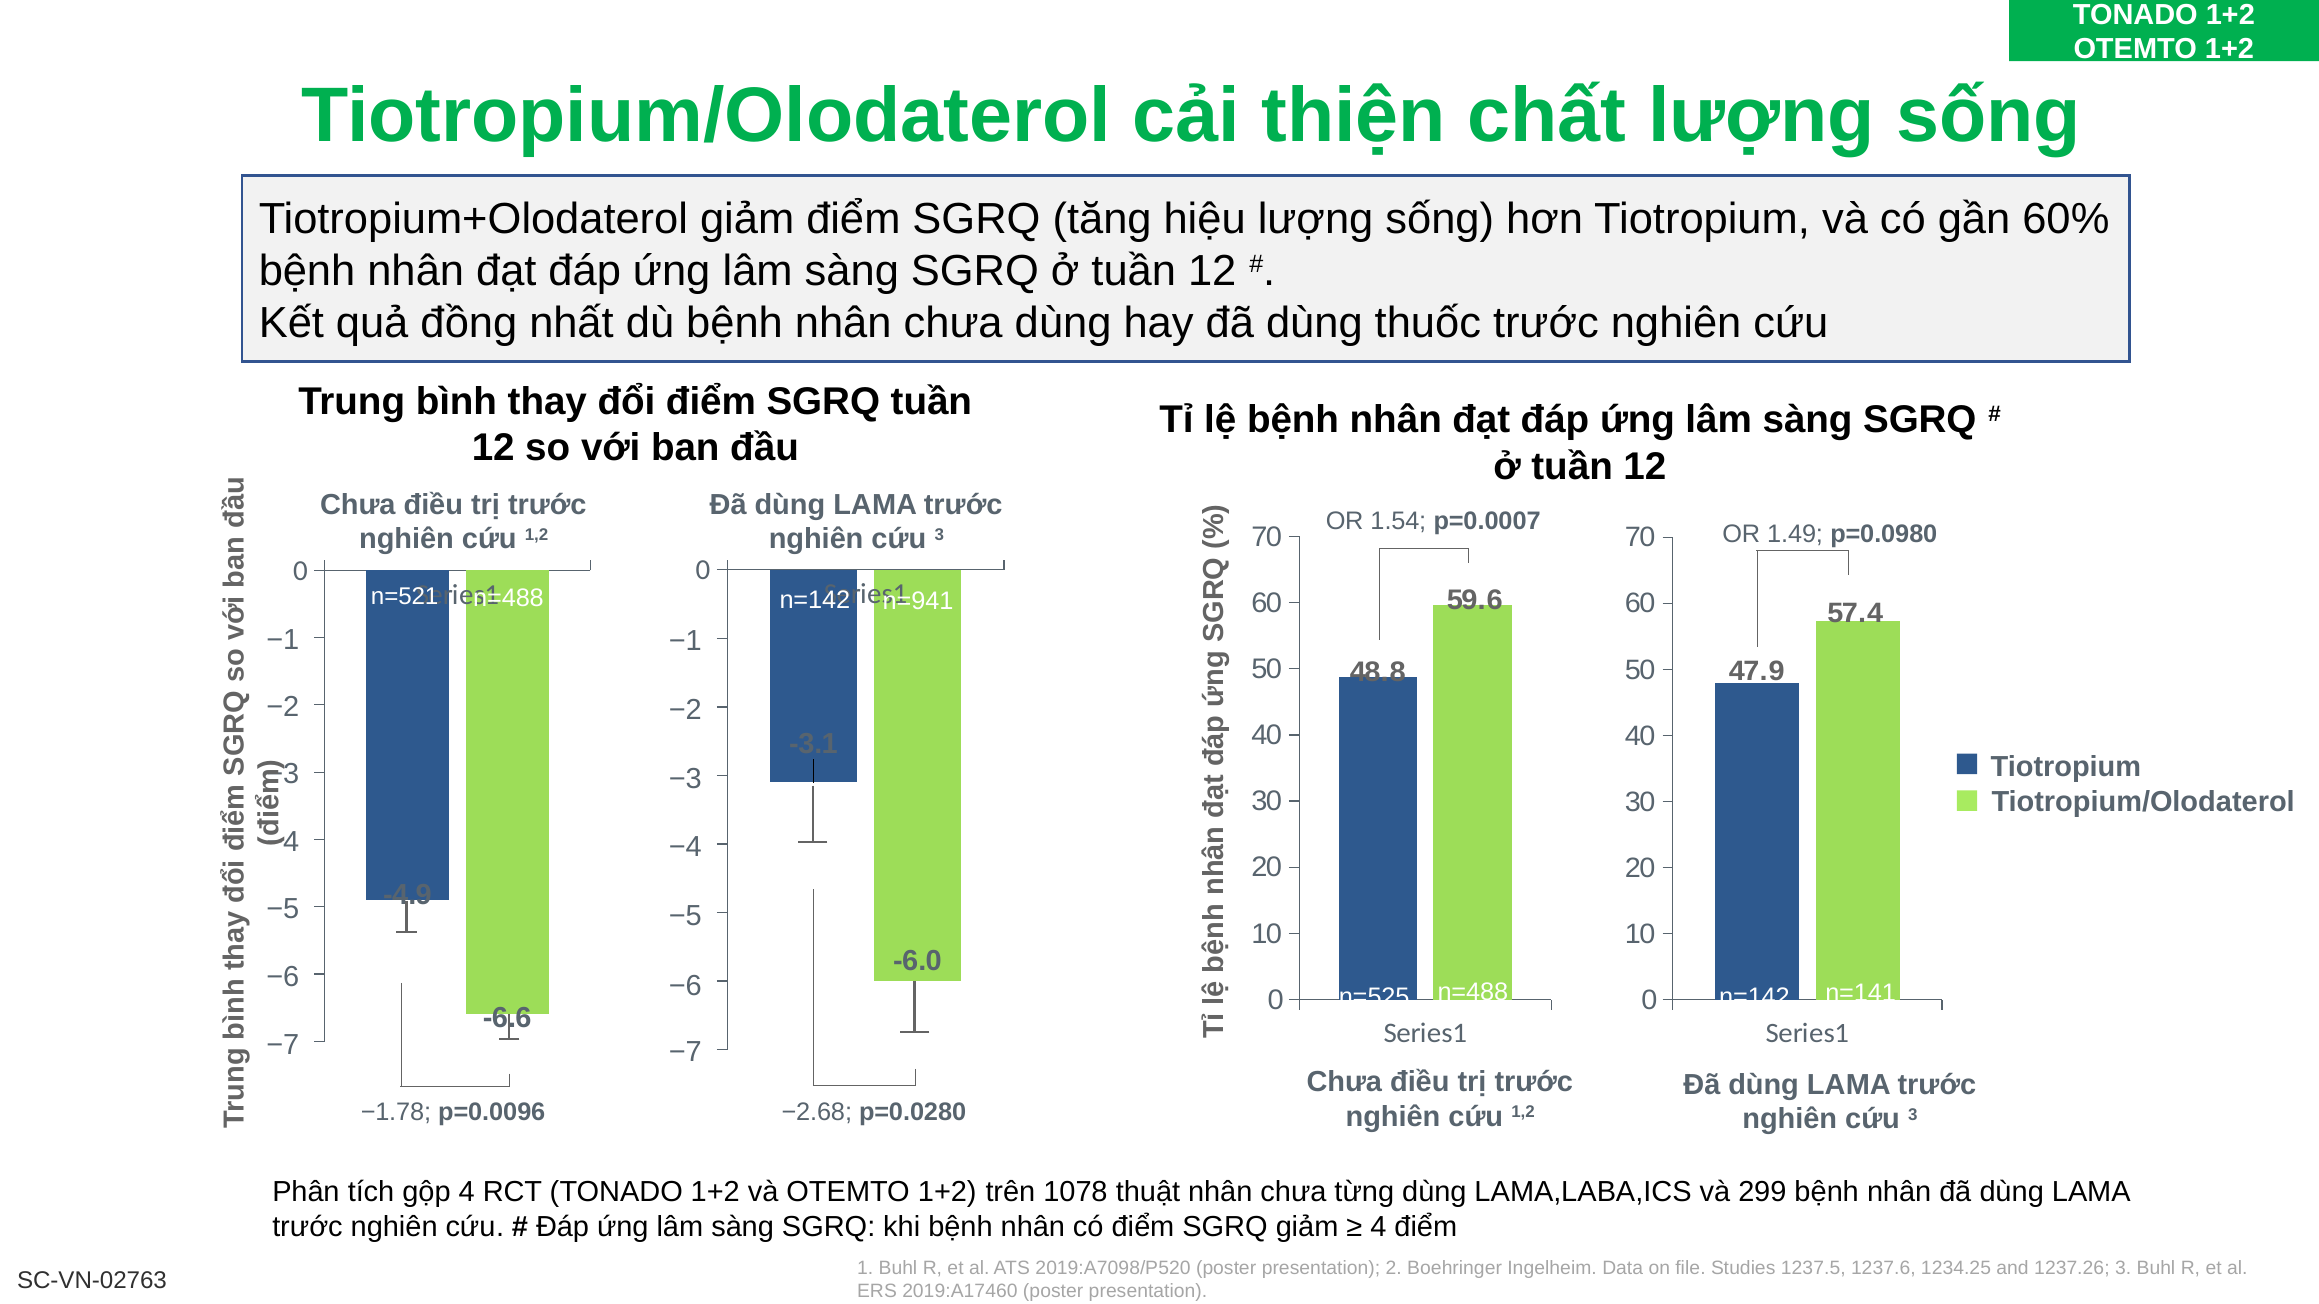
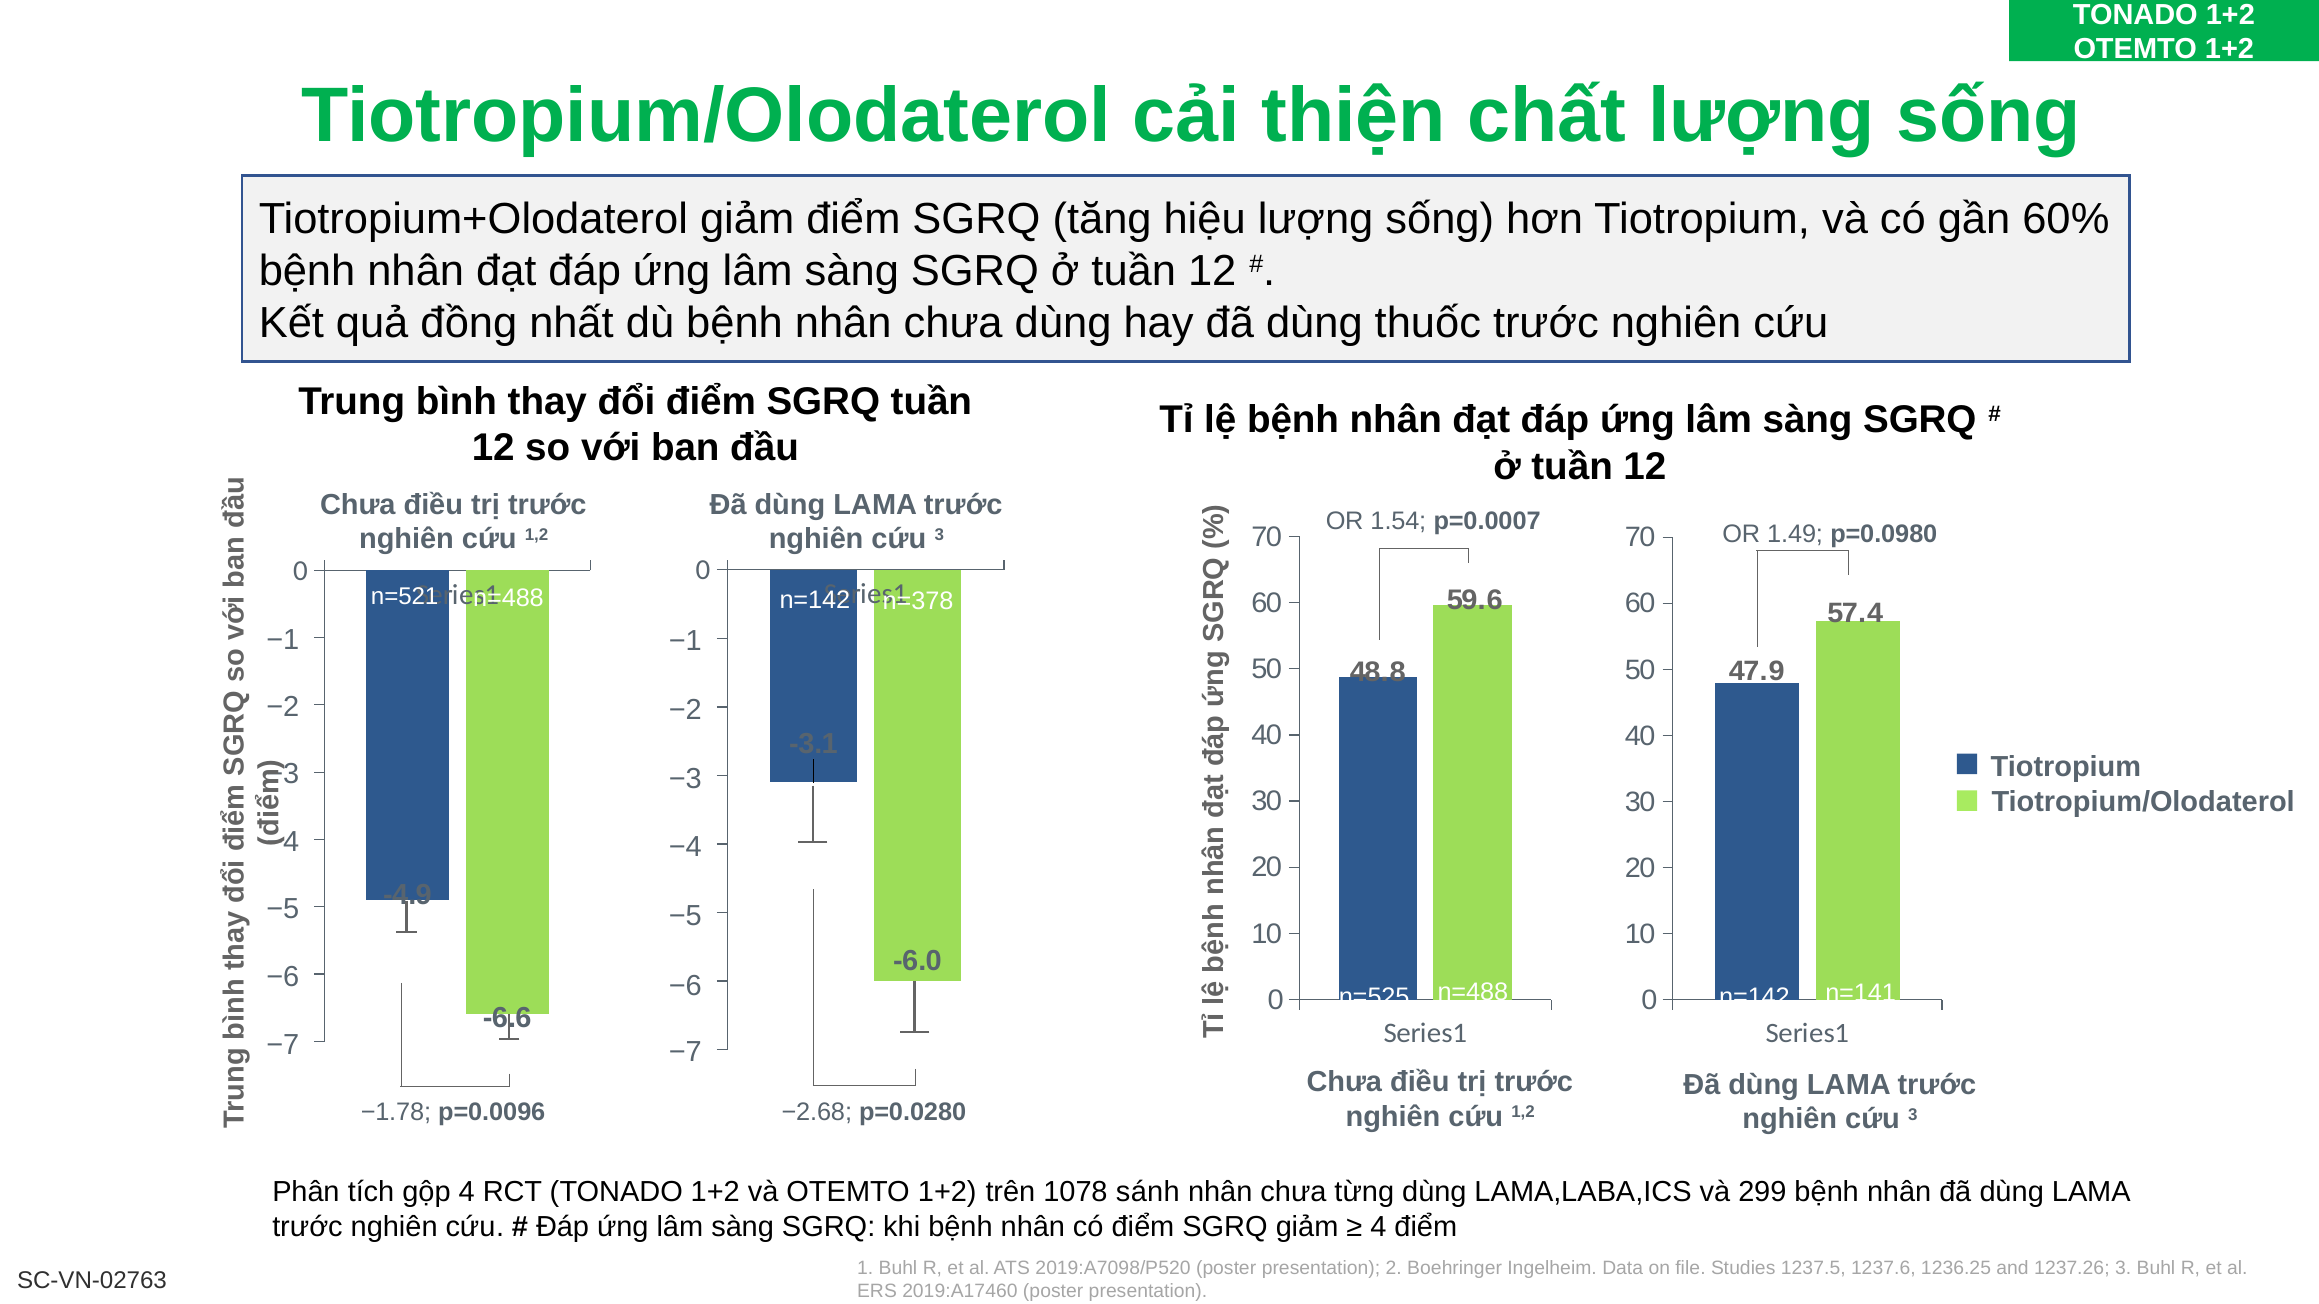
n=941: n=941 -> n=378
thuật: thuật -> sánh
1234.25: 1234.25 -> 1236.25
